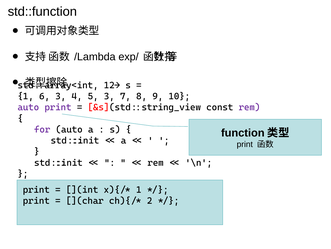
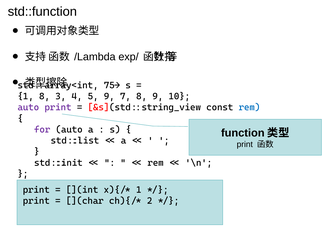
12>: 12> -> 75>
1 6: 6 -> 8
5 3: 3 -> 9
rem at (249, 107) colour: purple -> blue
std::init at (75, 140): std::init -> std::list
